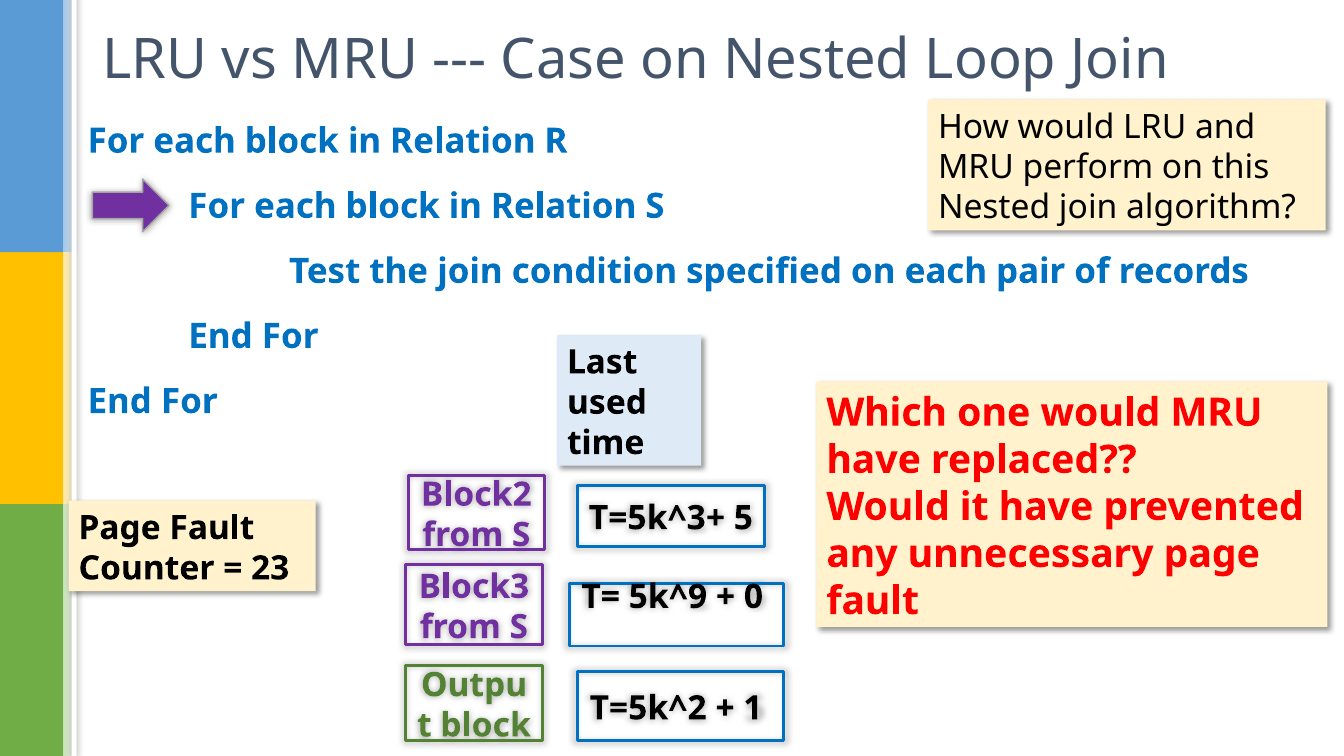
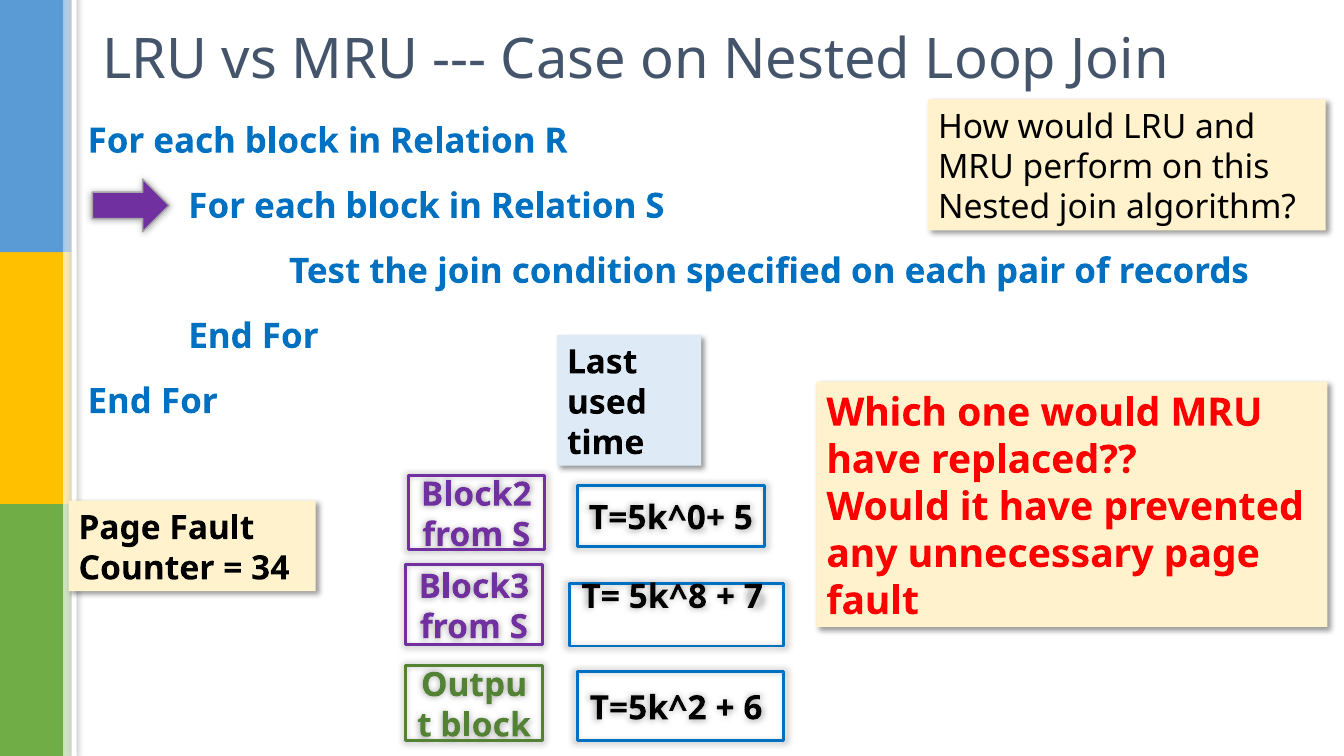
T=5k^3+: T=5k^3+ -> T=5k^0+
23: 23 -> 34
5k^9: 5k^9 -> 5k^8
0: 0 -> 7
1: 1 -> 6
